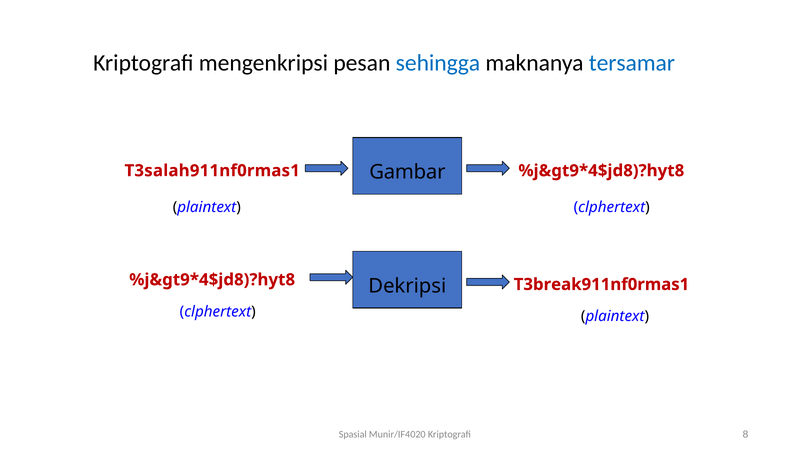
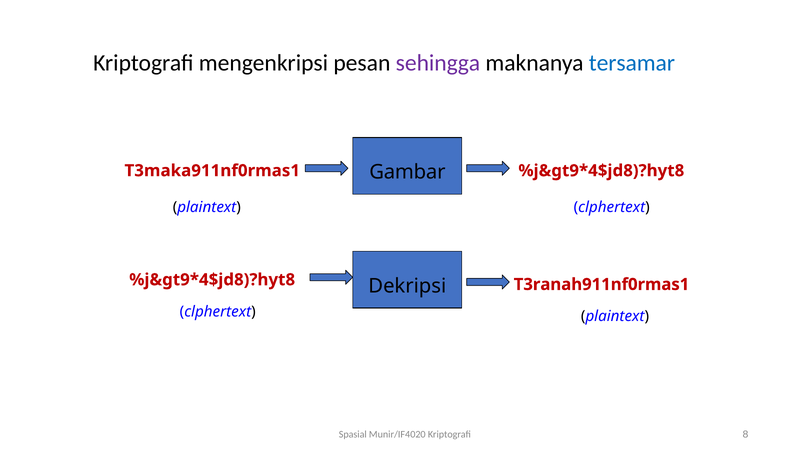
sehingga colour: blue -> purple
T3salah911nf0rmas1: T3salah911nf0rmas1 -> T3maka911nf0rmas1
T3break911nf0rmas1: T3break911nf0rmas1 -> T3ranah911nf0rmas1
